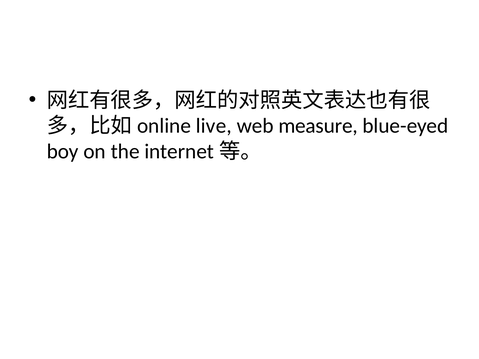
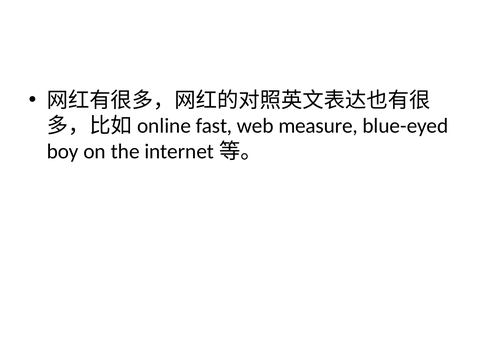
live: live -> fast
